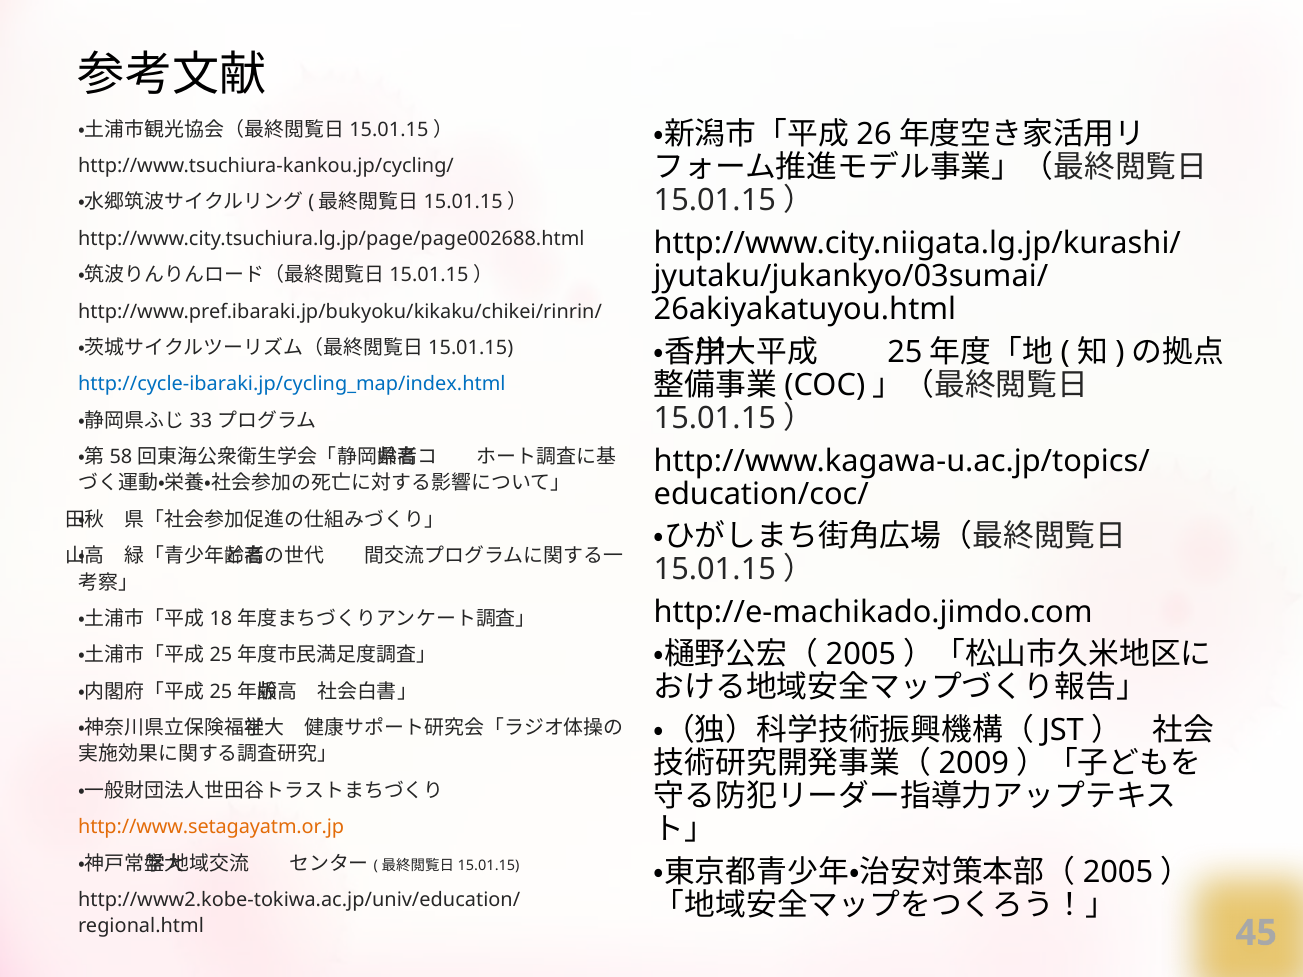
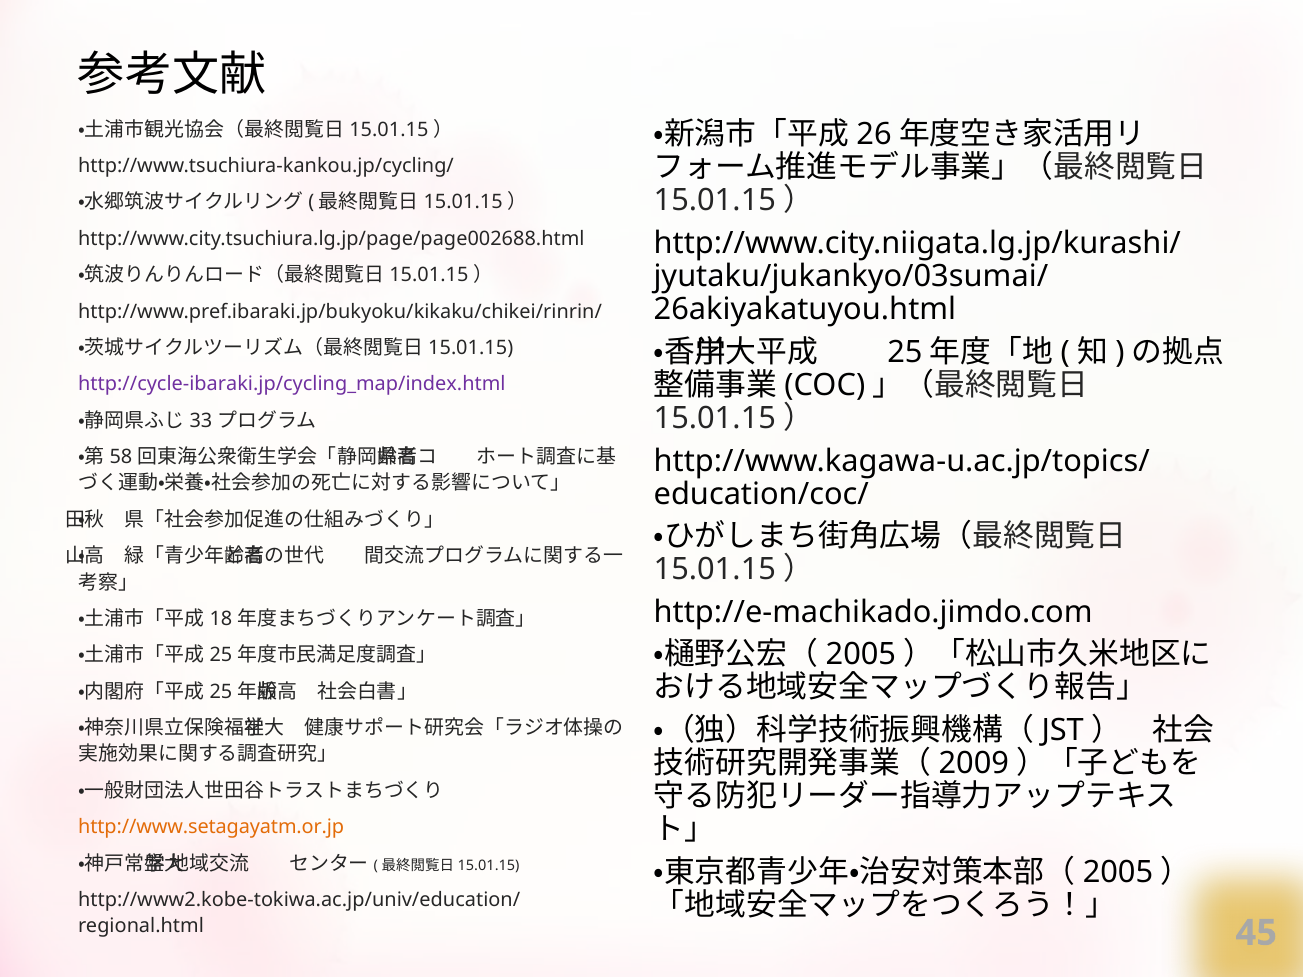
http://cycle-ibaraki.jp/cycling_map/index.html colour: blue -> purple
